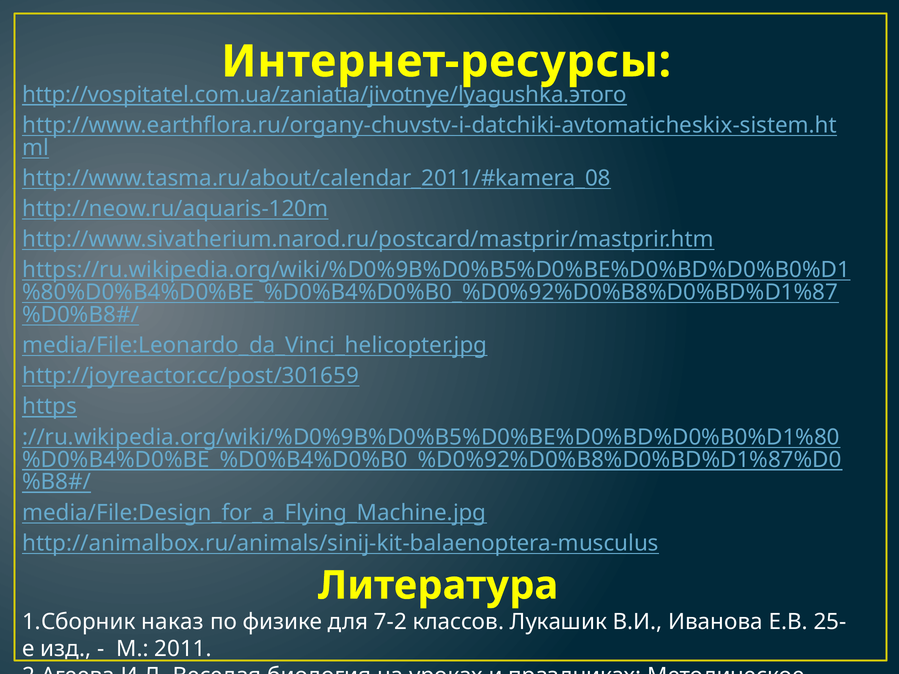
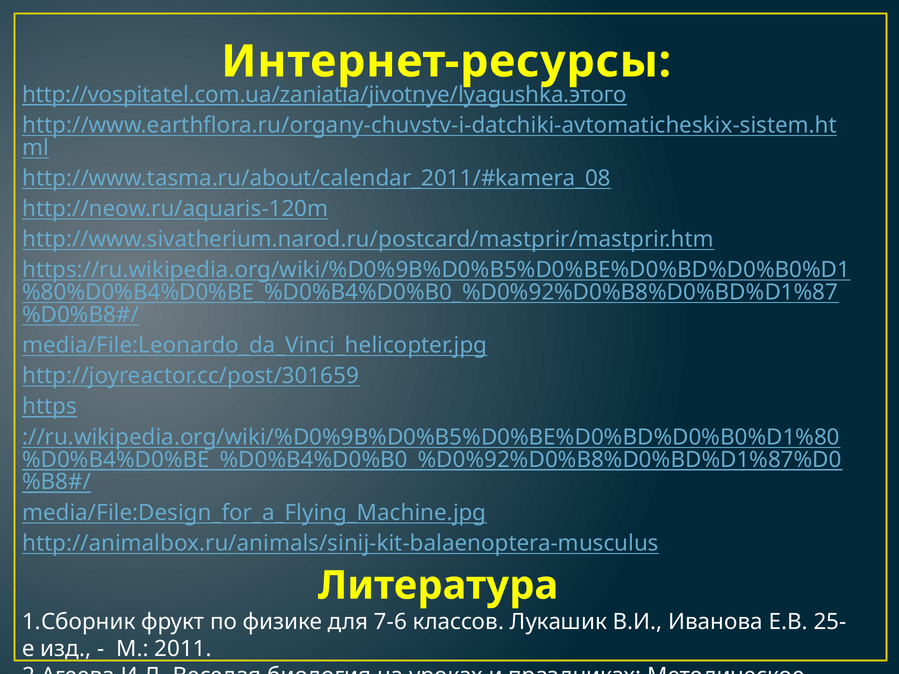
наказ: наказ -> фрукт
7-2: 7-2 -> 7-6
